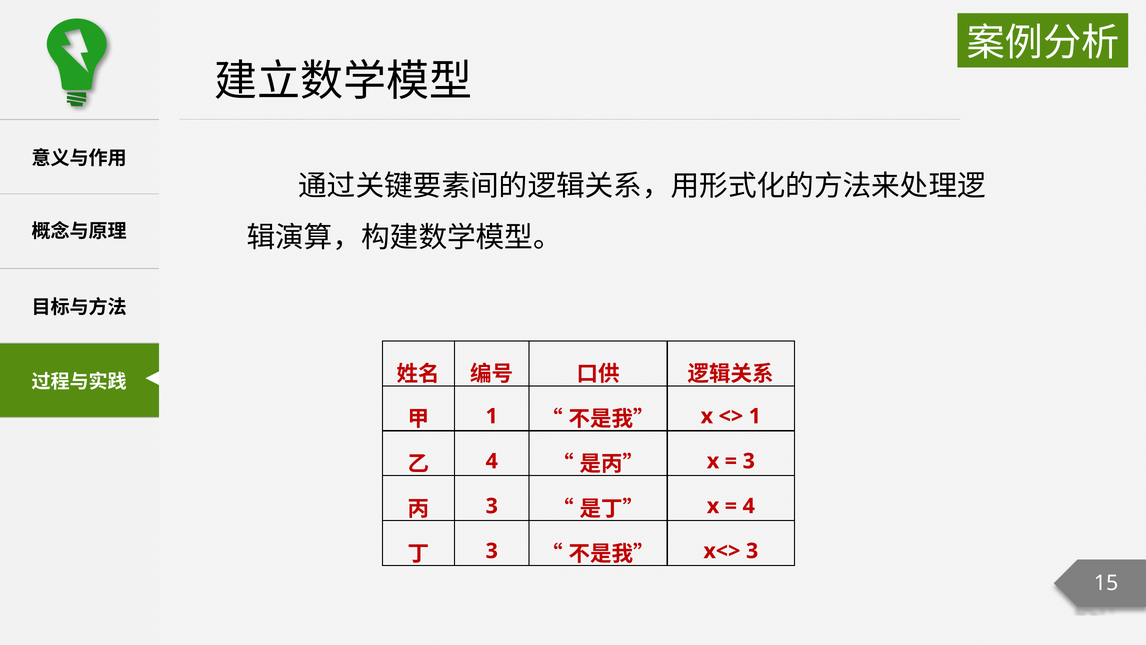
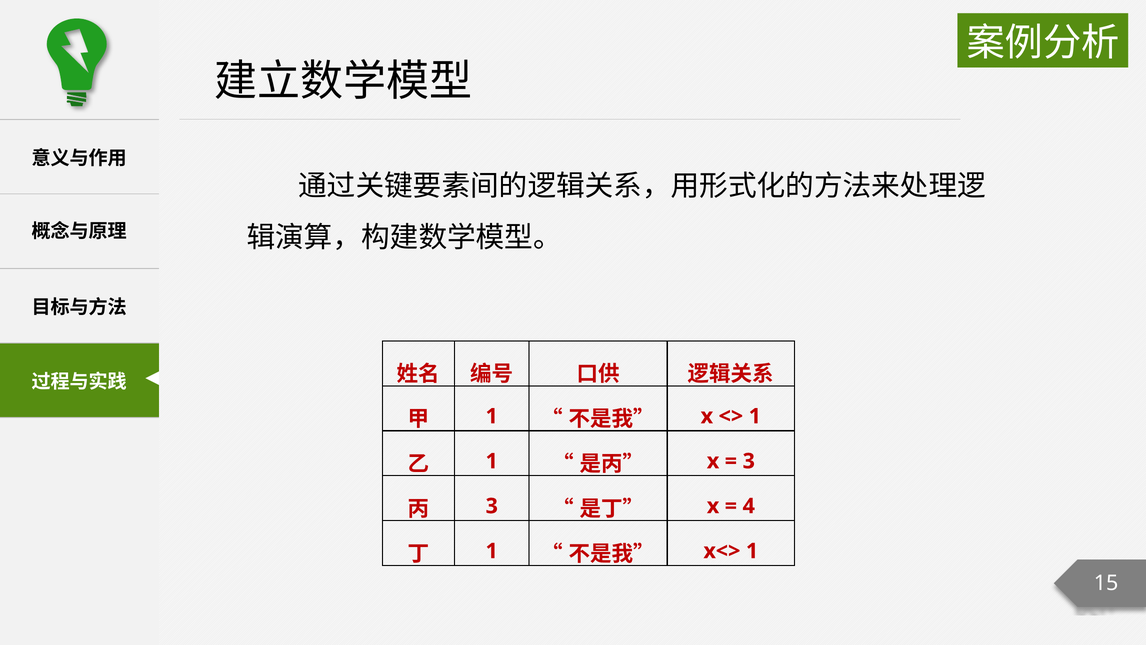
4 at (492, 461): 4 -> 1
3 at (492, 551): 3 -> 1
x<> 3: 3 -> 1
